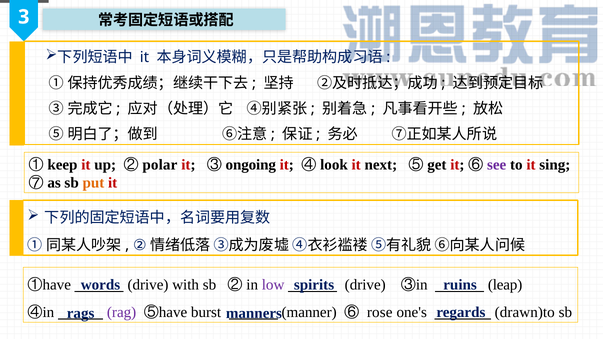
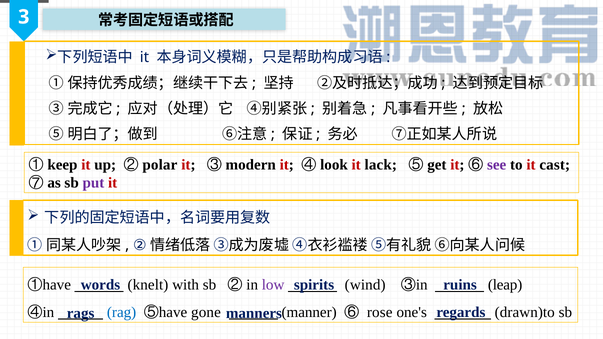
ongoing: ongoing -> modern
next: next -> lack
sing: sing -> cast
put colour: orange -> purple
①have drive: drive -> knelt
② drive: drive -> wind
rag colour: purple -> blue
burst: burst -> gone
